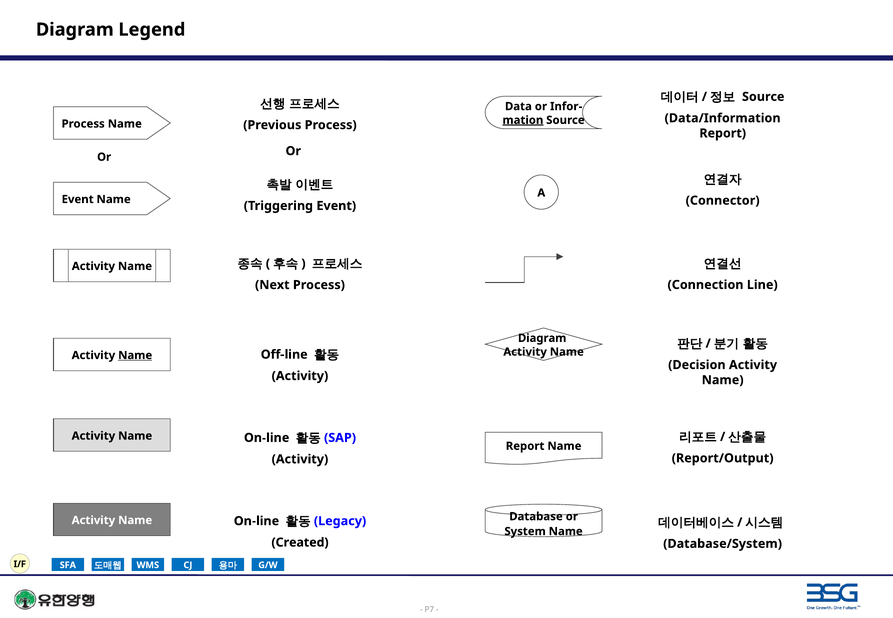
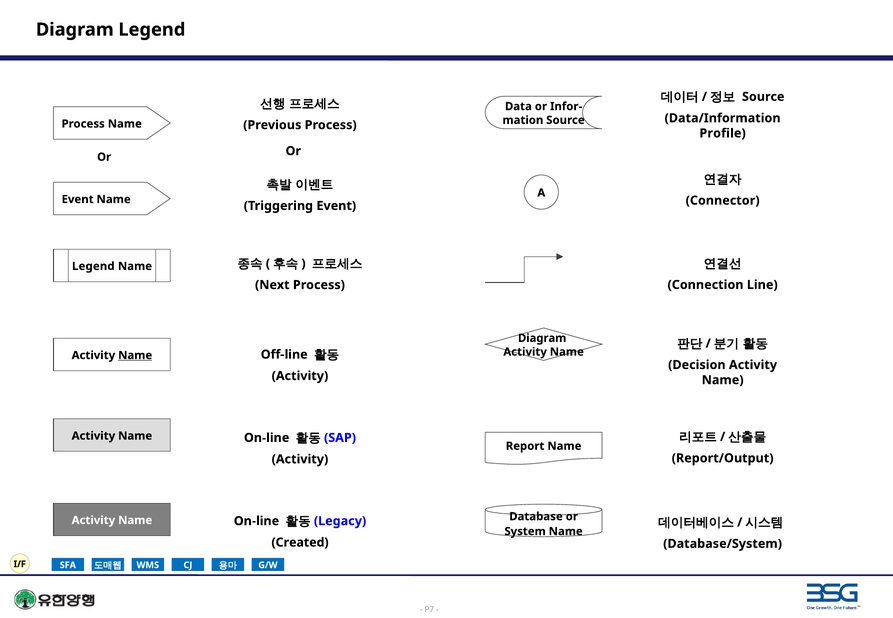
mation underline: present -> none
Report at (723, 133): Report -> Profile
Activity at (93, 266): Activity -> Legend
